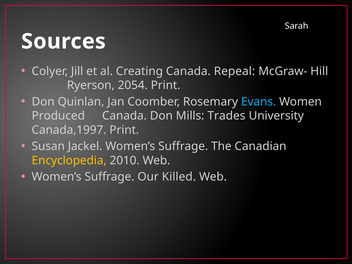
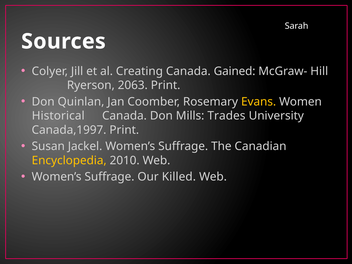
Repeal: Repeal -> Gained
2054: 2054 -> 2063
Evans colour: light blue -> yellow
Produced: Produced -> Historical
